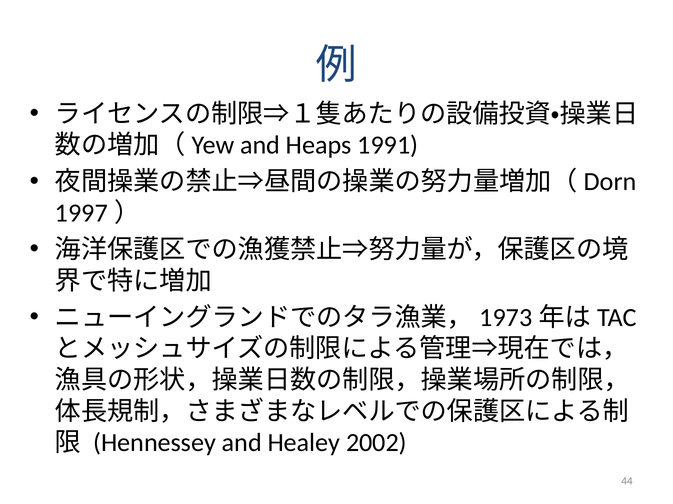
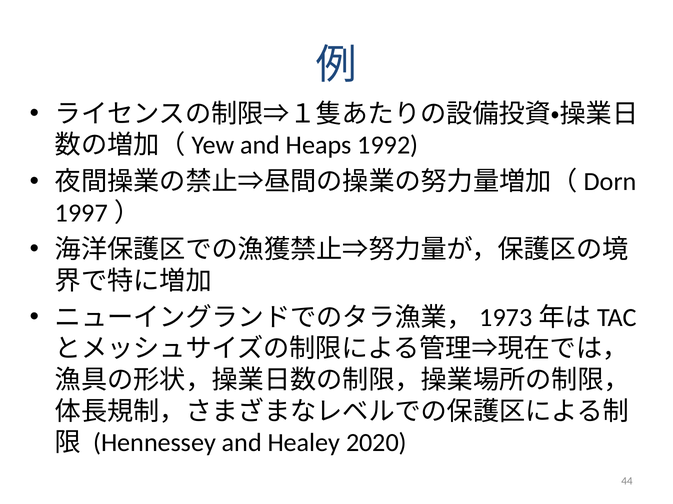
1991: 1991 -> 1992
2002: 2002 -> 2020
